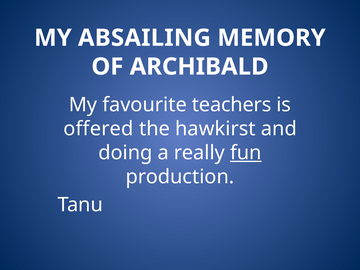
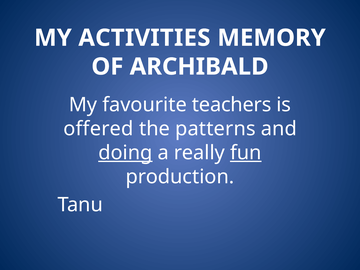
ABSAILING: ABSAILING -> ACTIVITIES
hawkirst: hawkirst -> patterns
doing underline: none -> present
